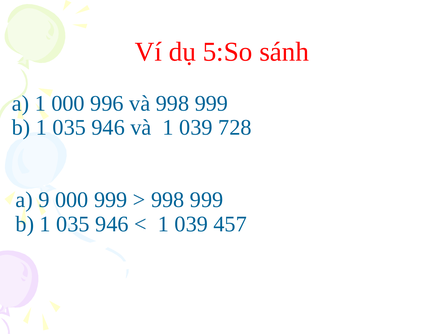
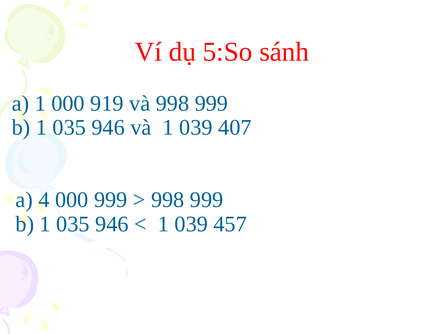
996: 996 -> 919
728: 728 -> 407
9: 9 -> 4
